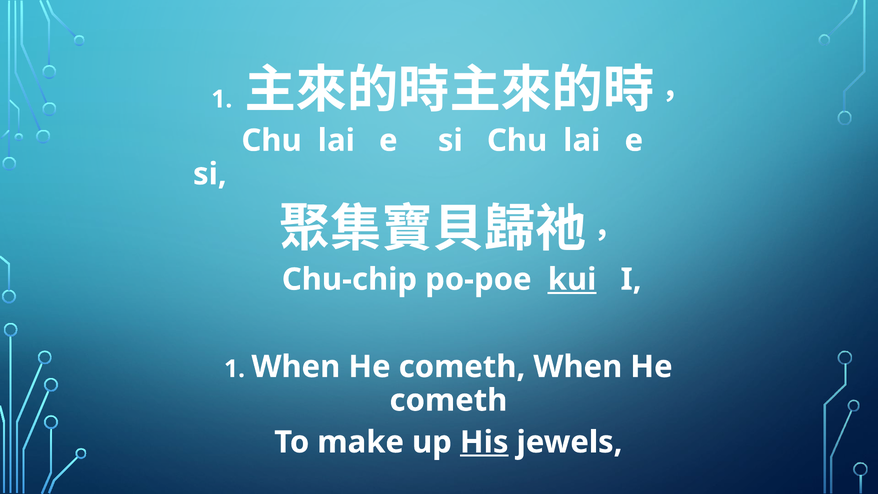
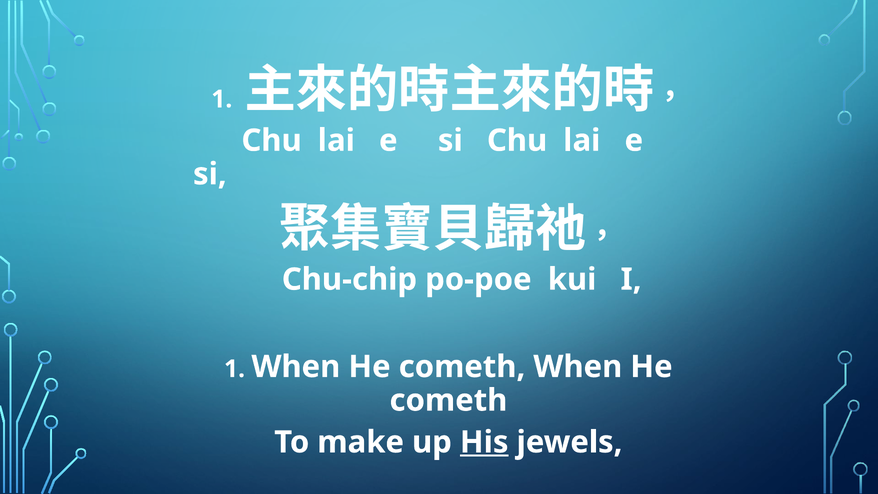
kui underline: present -> none
